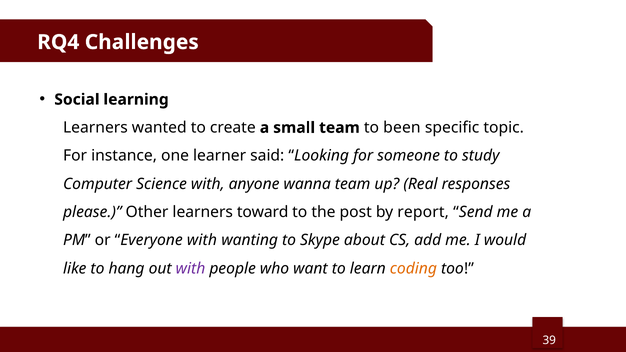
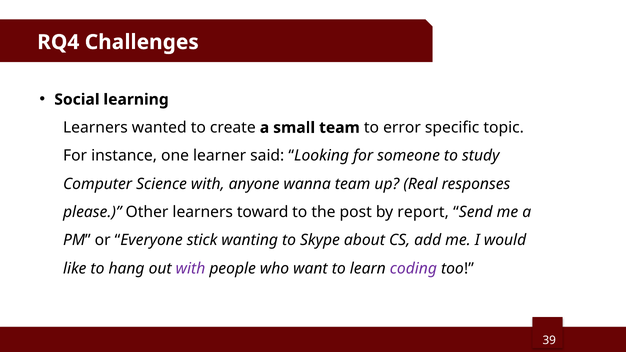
been: been -> error
Everyone with: with -> stick
coding colour: orange -> purple
